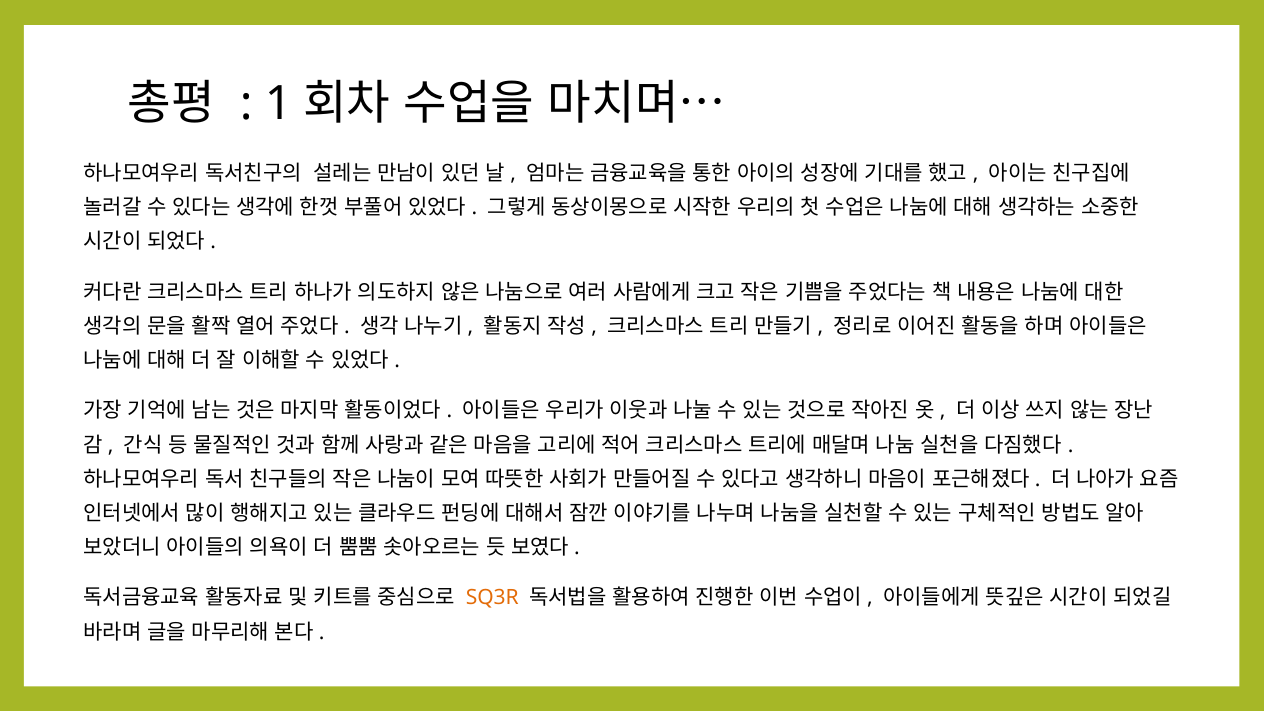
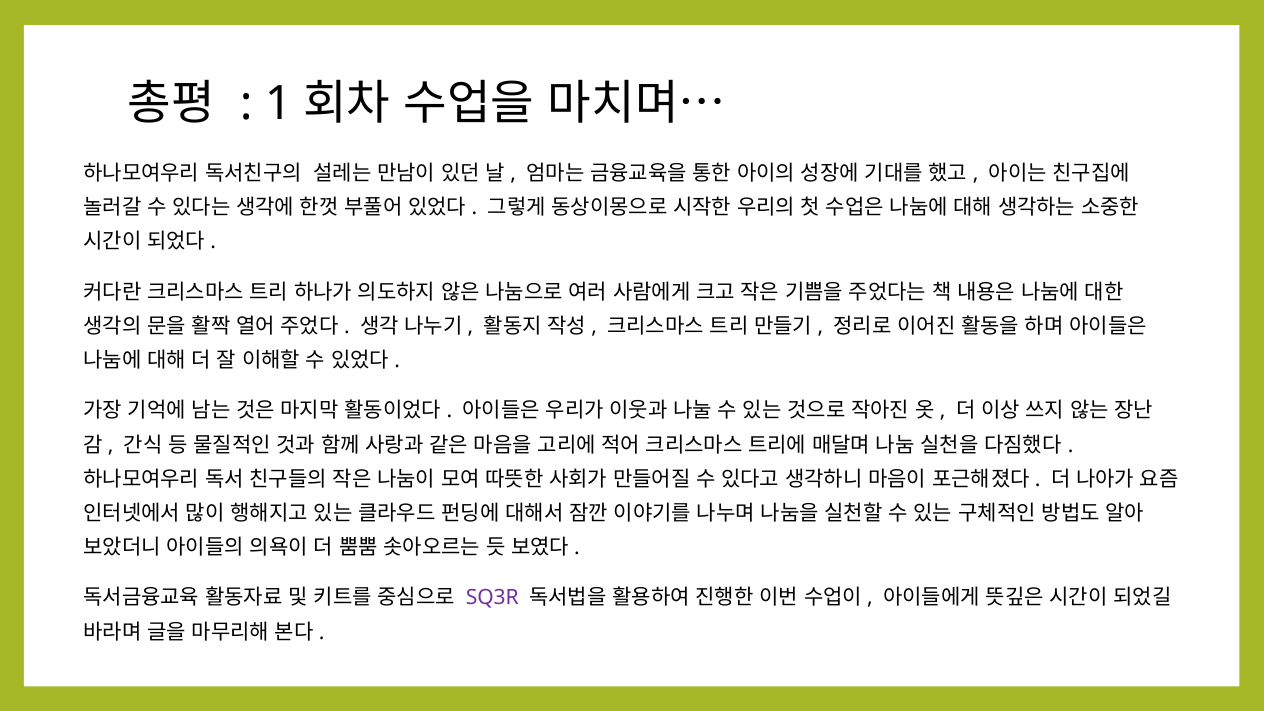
SQ3R colour: orange -> purple
